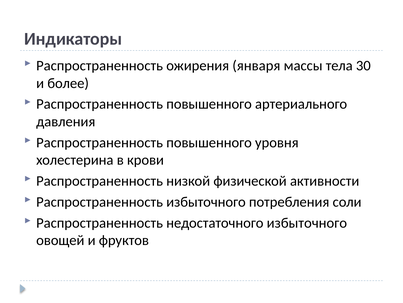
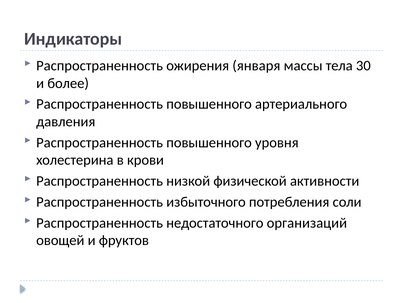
недостаточного избыточного: избыточного -> организаций
